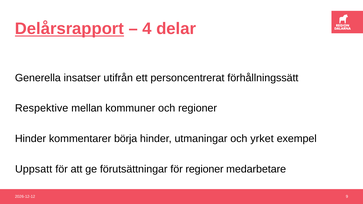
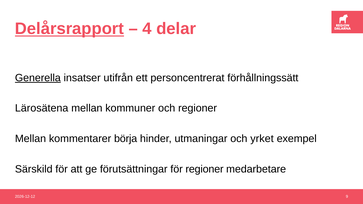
Generella underline: none -> present
Respektive: Respektive -> Lärosätena
Hinder at (30, 139): Hinder -> Mellan
Uppsatt: Uppsatt -> Särskild
